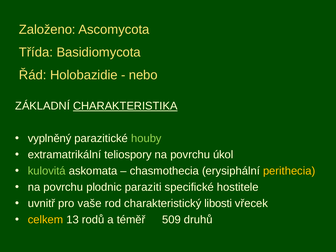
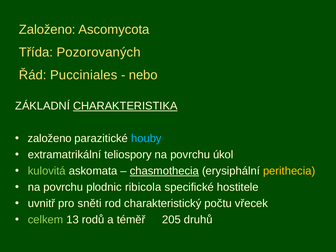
Basidiomycota: Basidiomycota -> Pozorovaných
Holobazidie: Holobazidie -> Pucciniales
vyplněný at (50, 139): vyplněný -> založeno
houby colour: light green -> light blue
chasmothecia underline: none -> present
paraziti: paraziti -> ribicola
vaše: vaše -> sněti
libosti: libosti -> počtu
celkem colour: yellow -> light green
509: 509 -> 205
